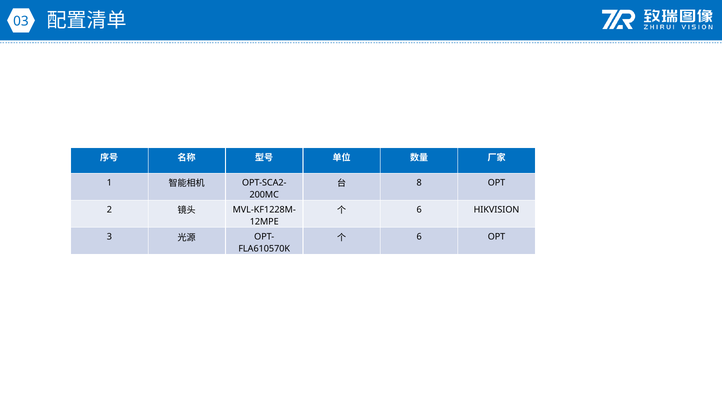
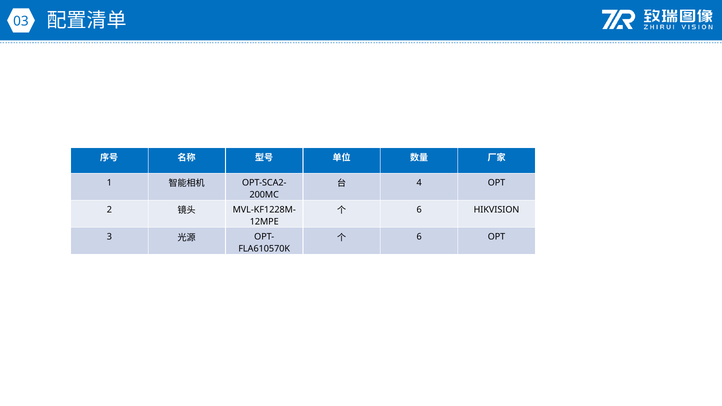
8: 8 -> 4
